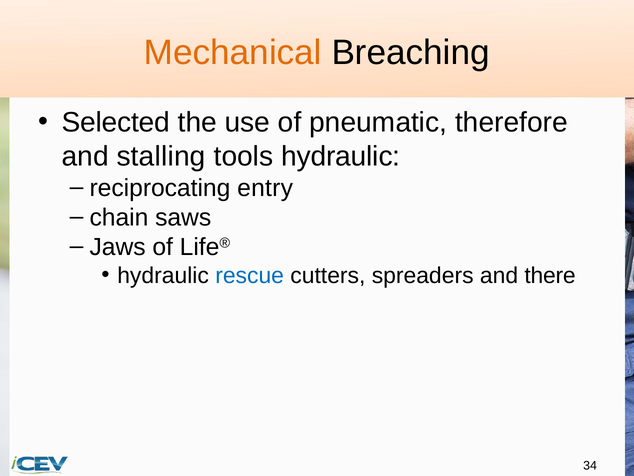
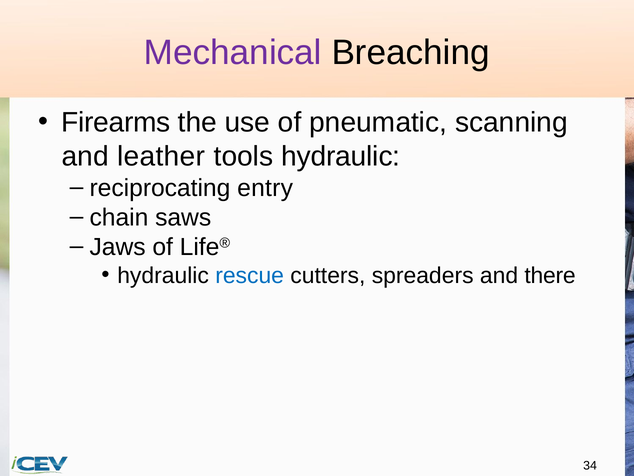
Mechanical colour: orange -> purple
Selected: Selected -> Firearms
therefore: therefore -> scanning
stalling: stalling -> leather
